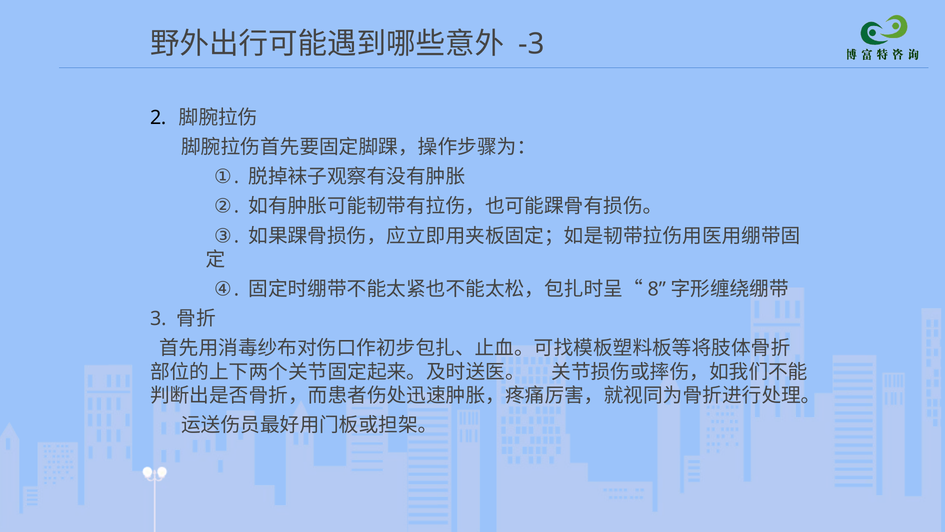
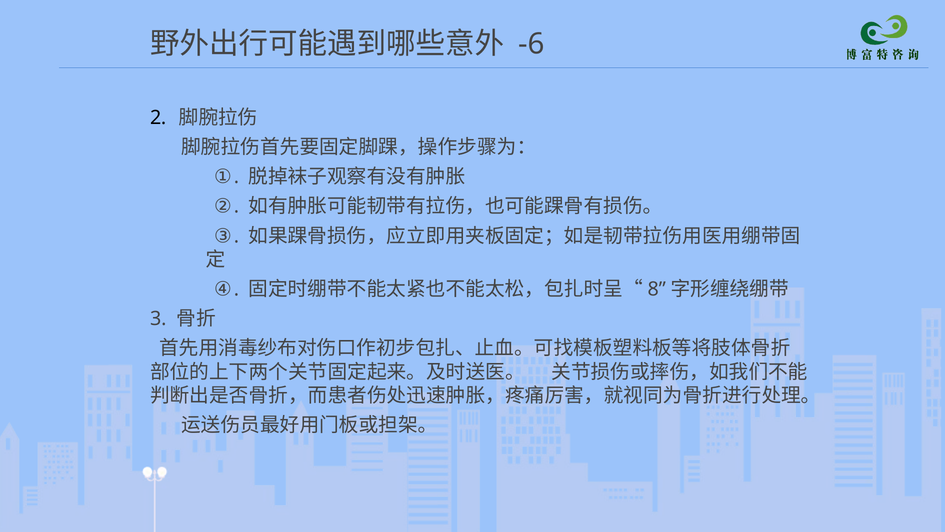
-3: -3 -> -6
